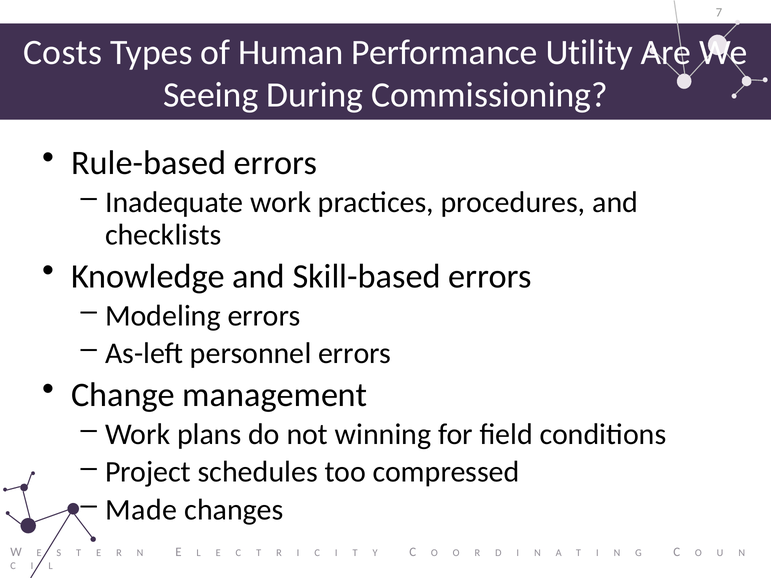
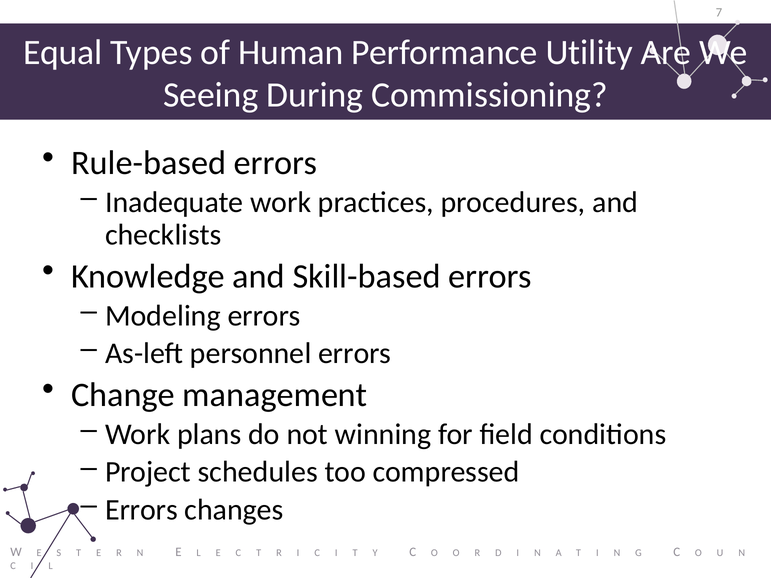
Costs: Costs -> Equal
Made at (141, 510): Made -> Errors
